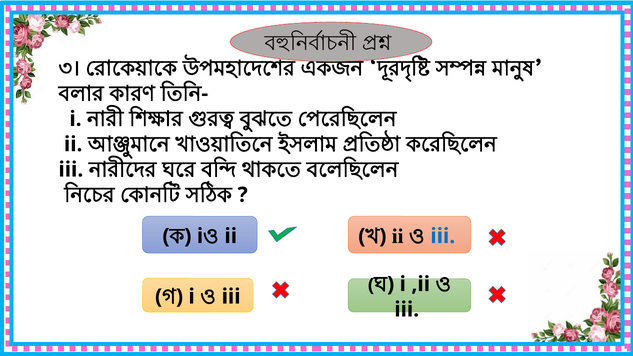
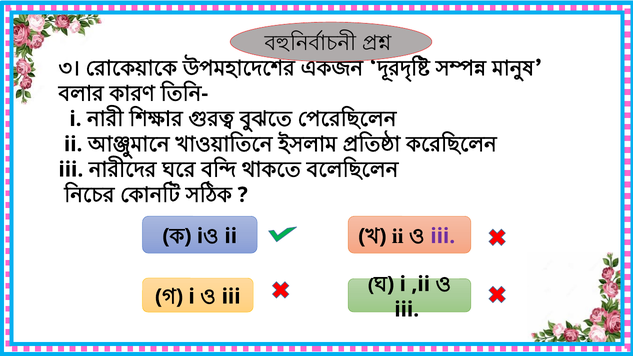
iii at (443, 236) colour: blue -> purple
